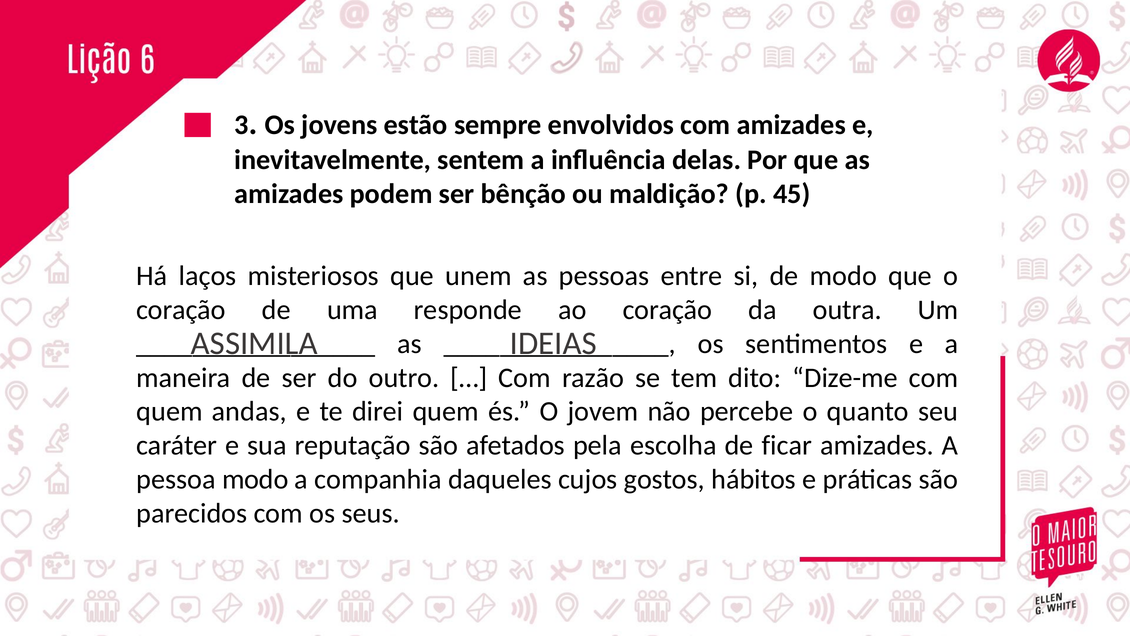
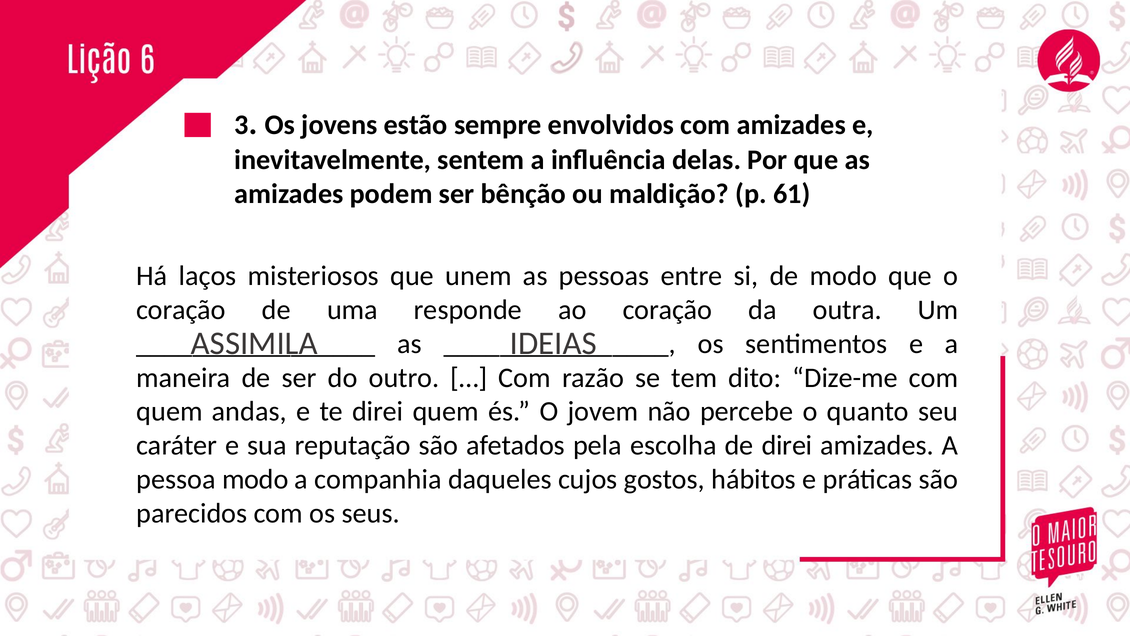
45: 45 -> 61
de ficar: ficar -> direi
